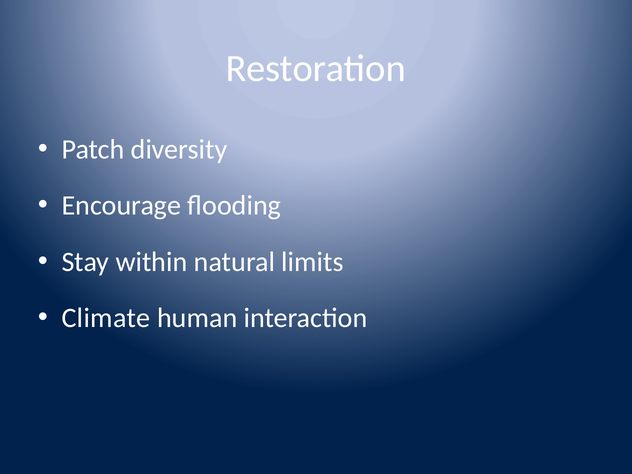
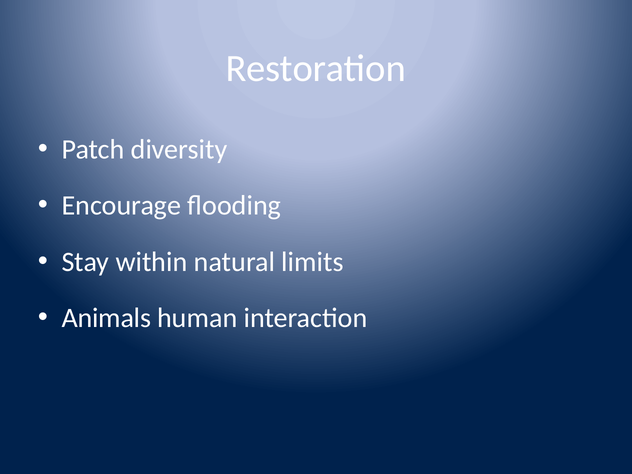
Climate: Climate -> Animals
